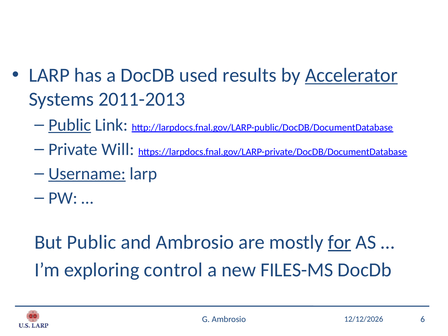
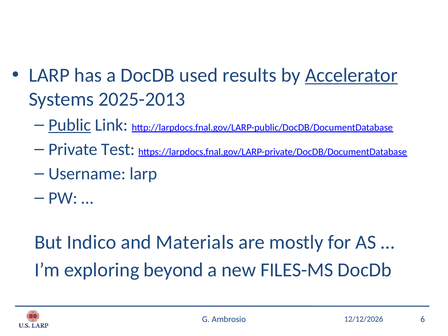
2011-2013: 2011-2013 -> 2025-2013
Will: Will -> Test
Username underline: present -> none
But Public: Public -> Indico
and Ambrosio: Ambrosio -> Materials
for underline: present -> none
control: control -> beyond
